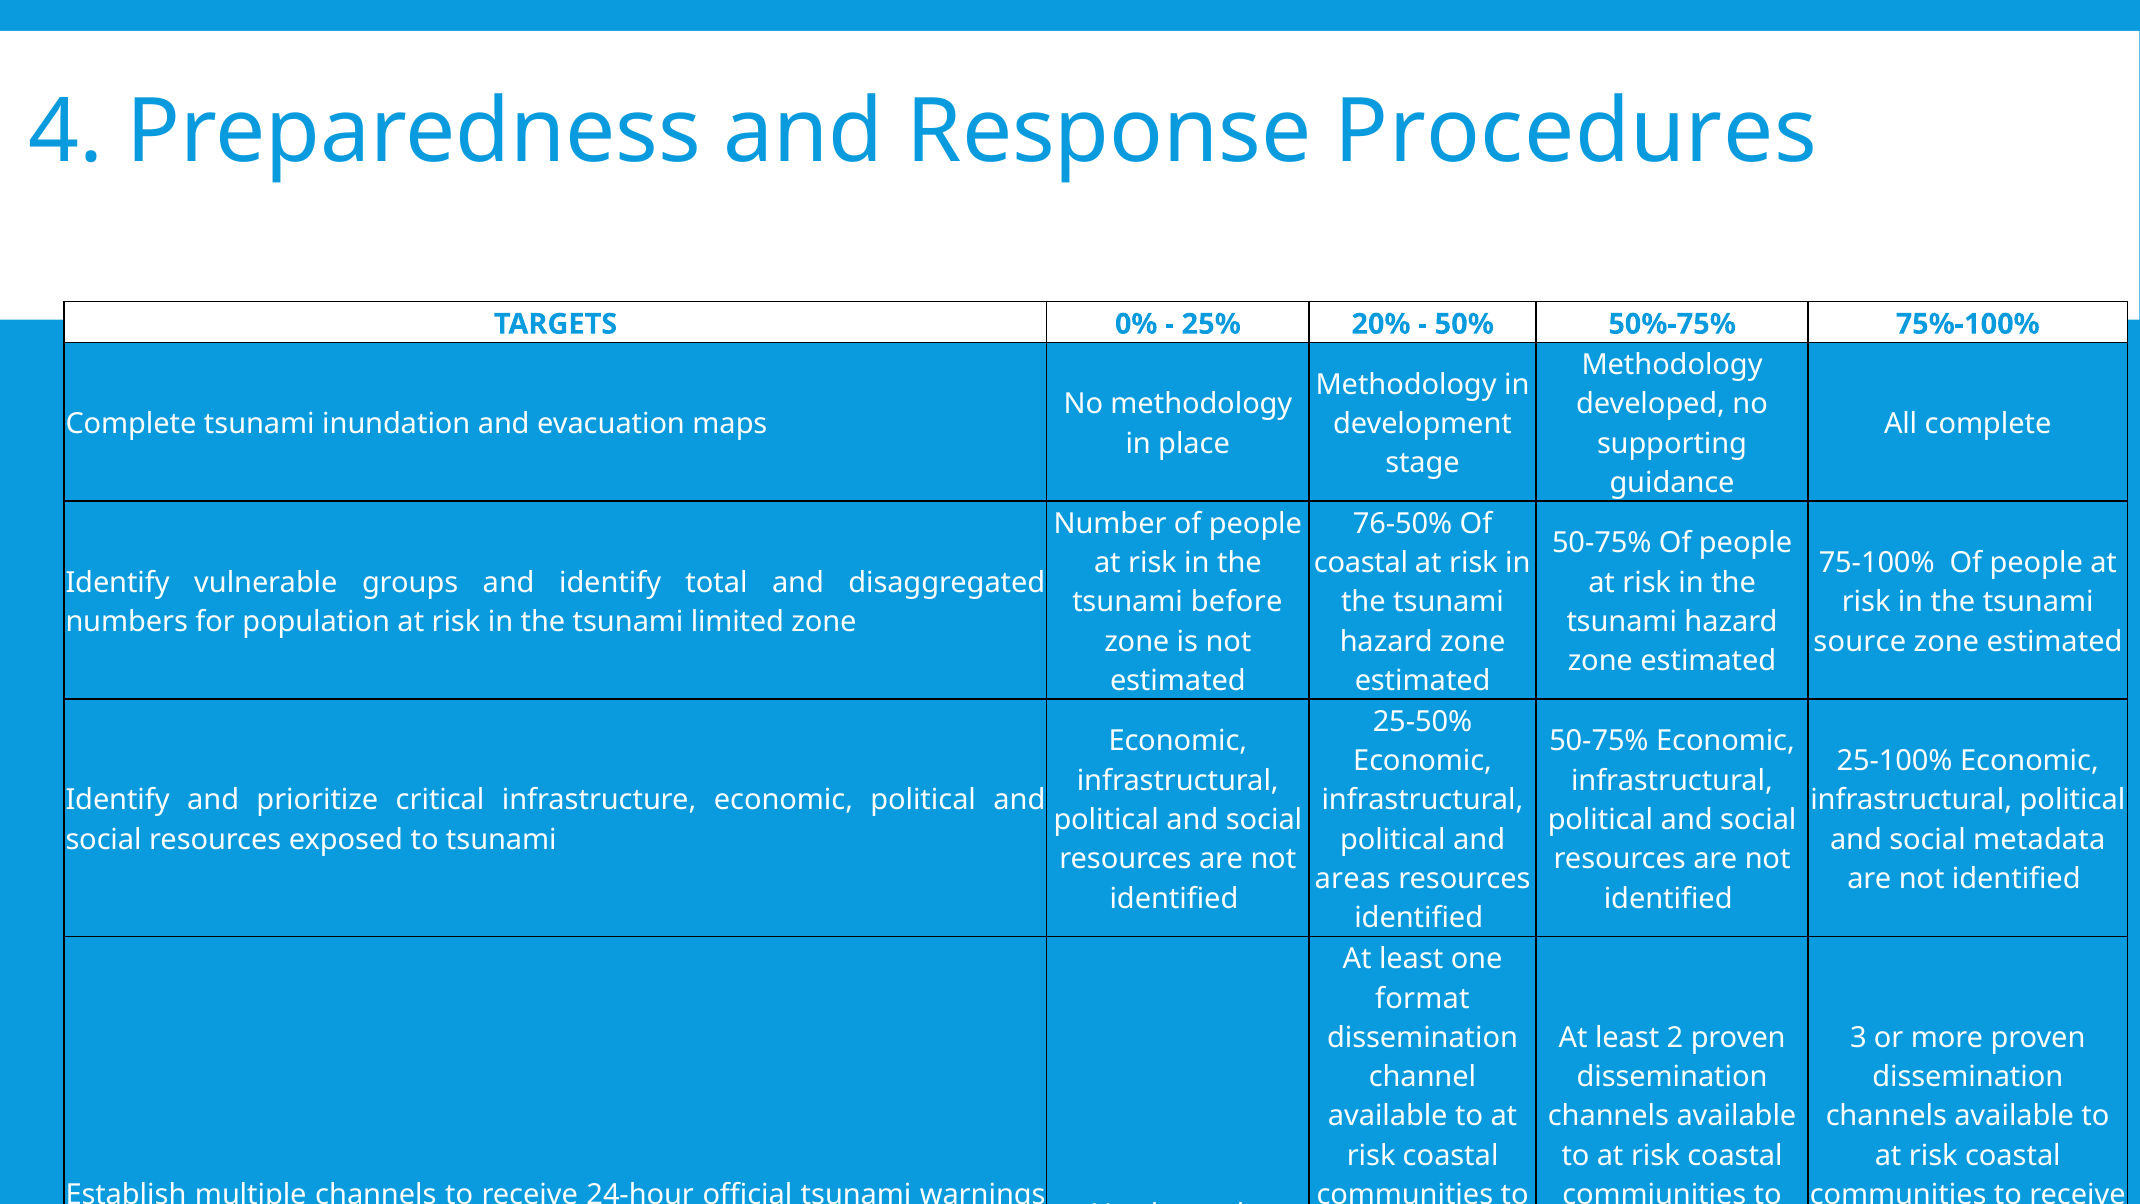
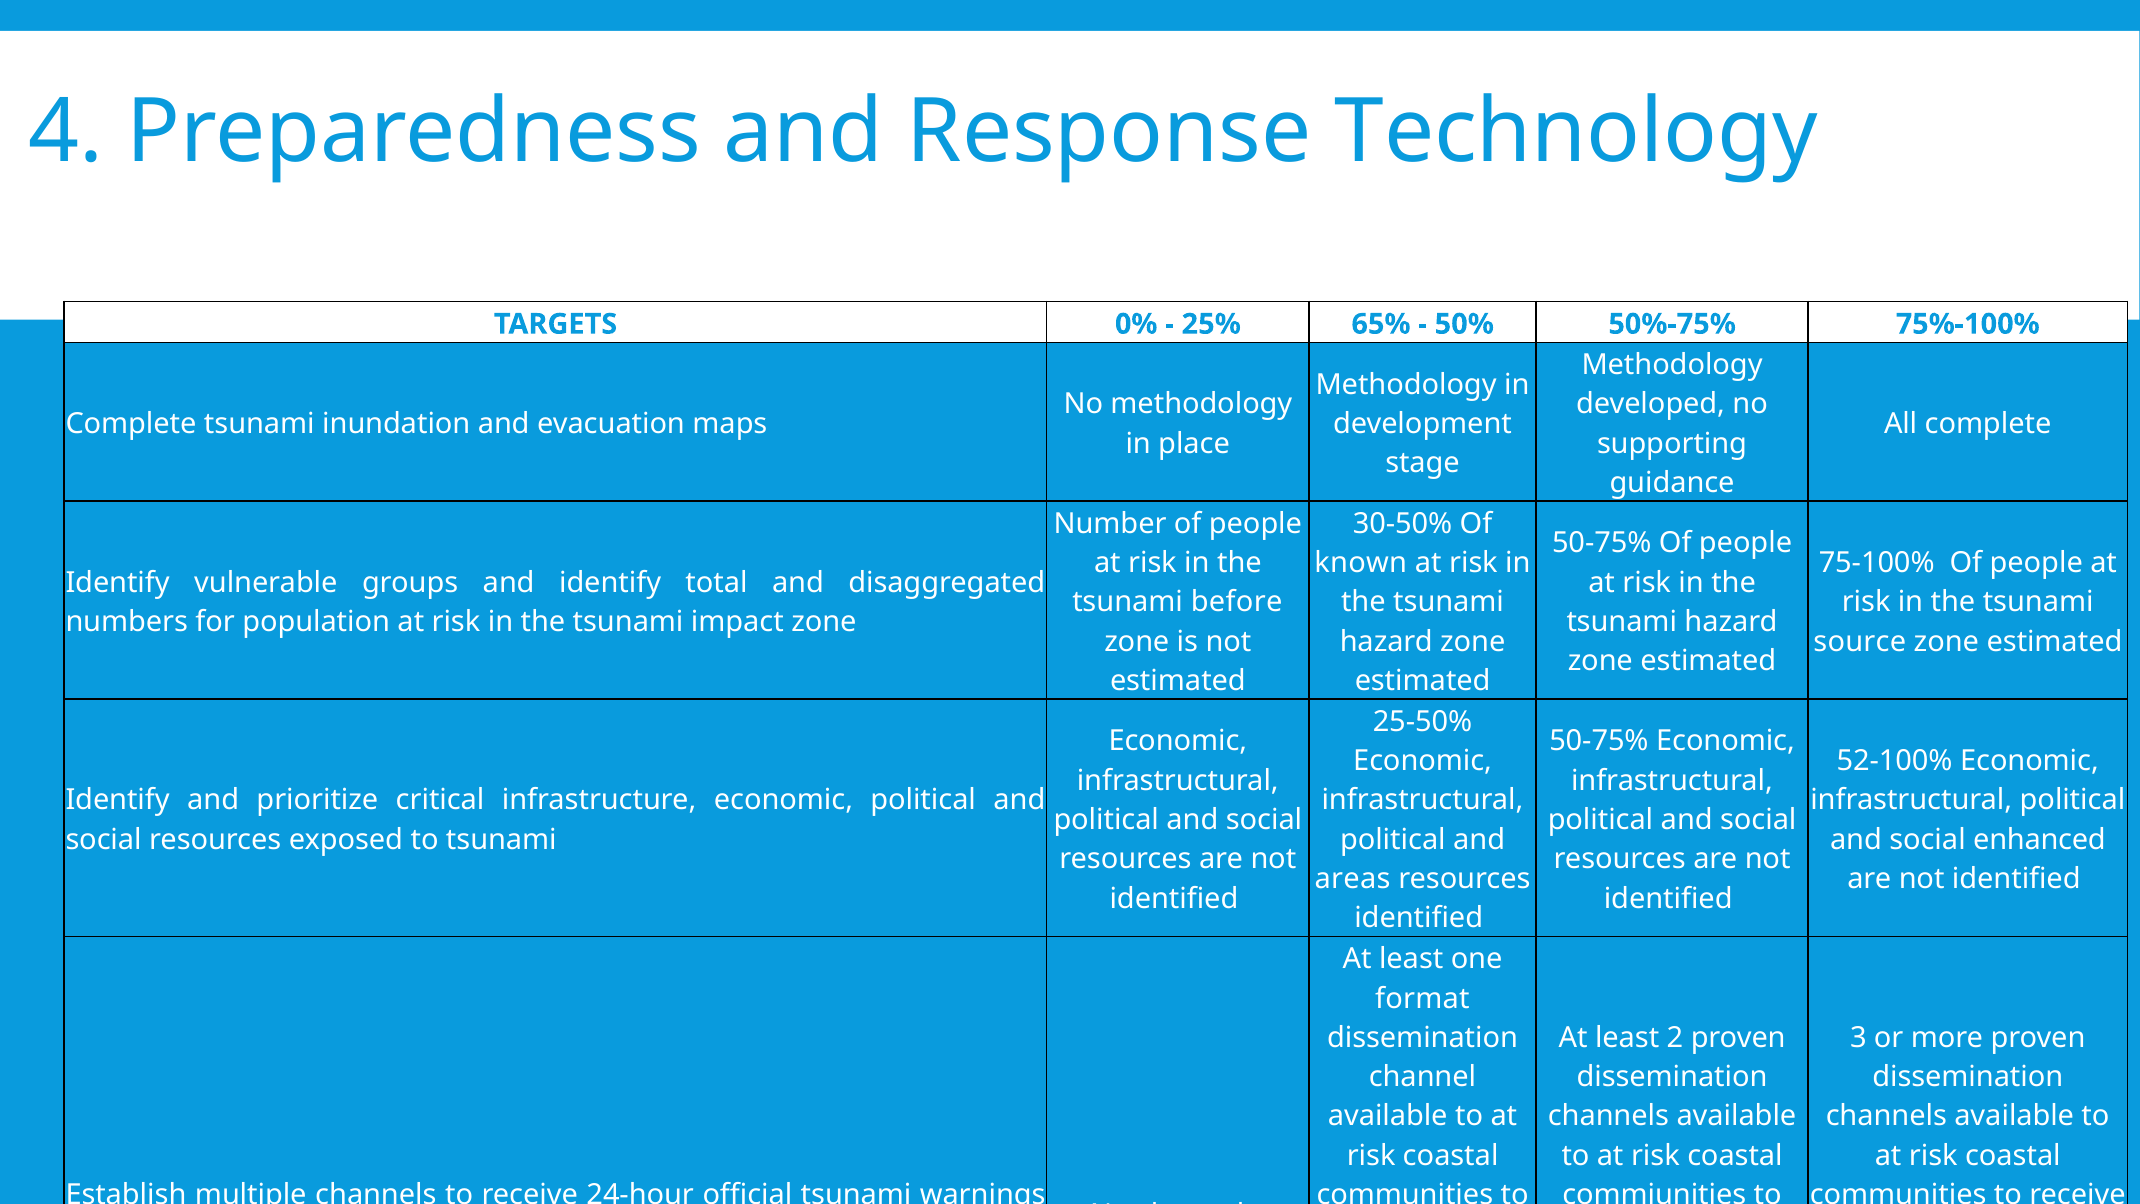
Procedures: Procedures -> Technology
20%: 20% -> 65%
76-50%: 76-50% -> 30-50%
coastal at (1361, 563): coastal -> known
limited: limited -> impact
25-100%: 25-100% -> 52-100%
metadata: metadata -> enhanced
